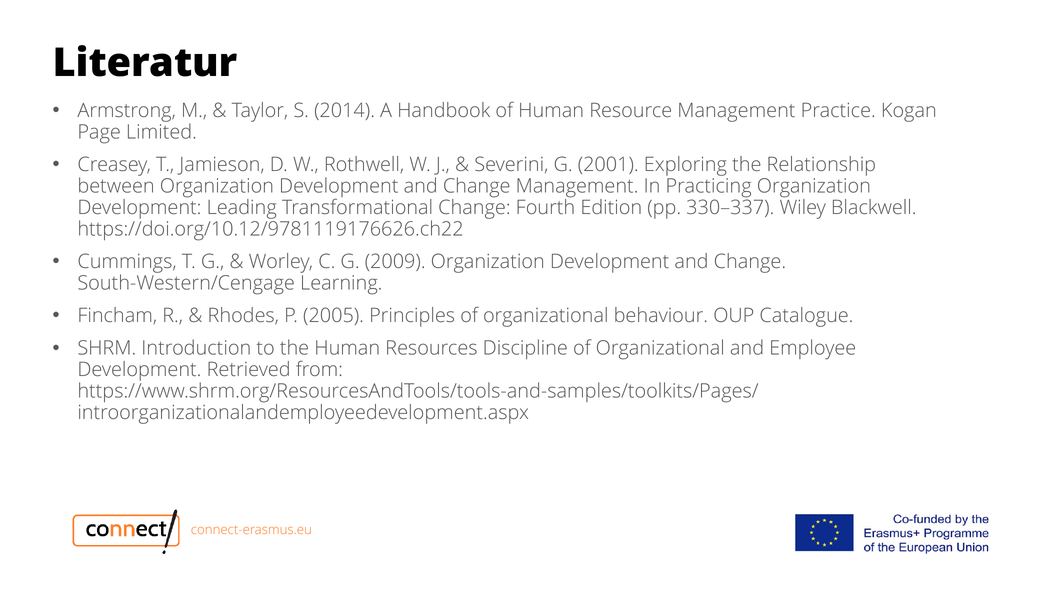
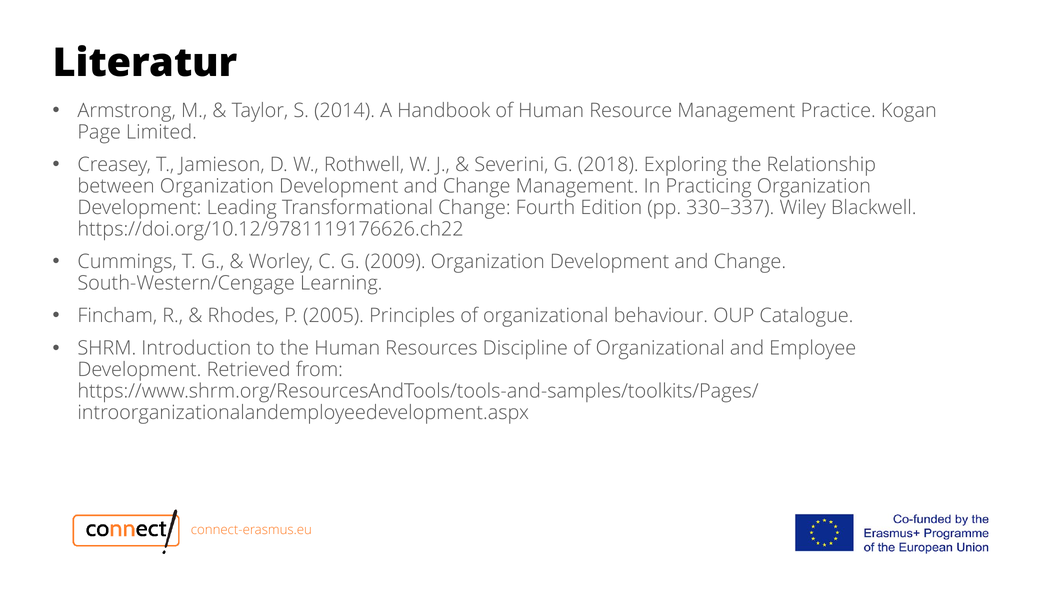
2001: 2001 -> 2018
